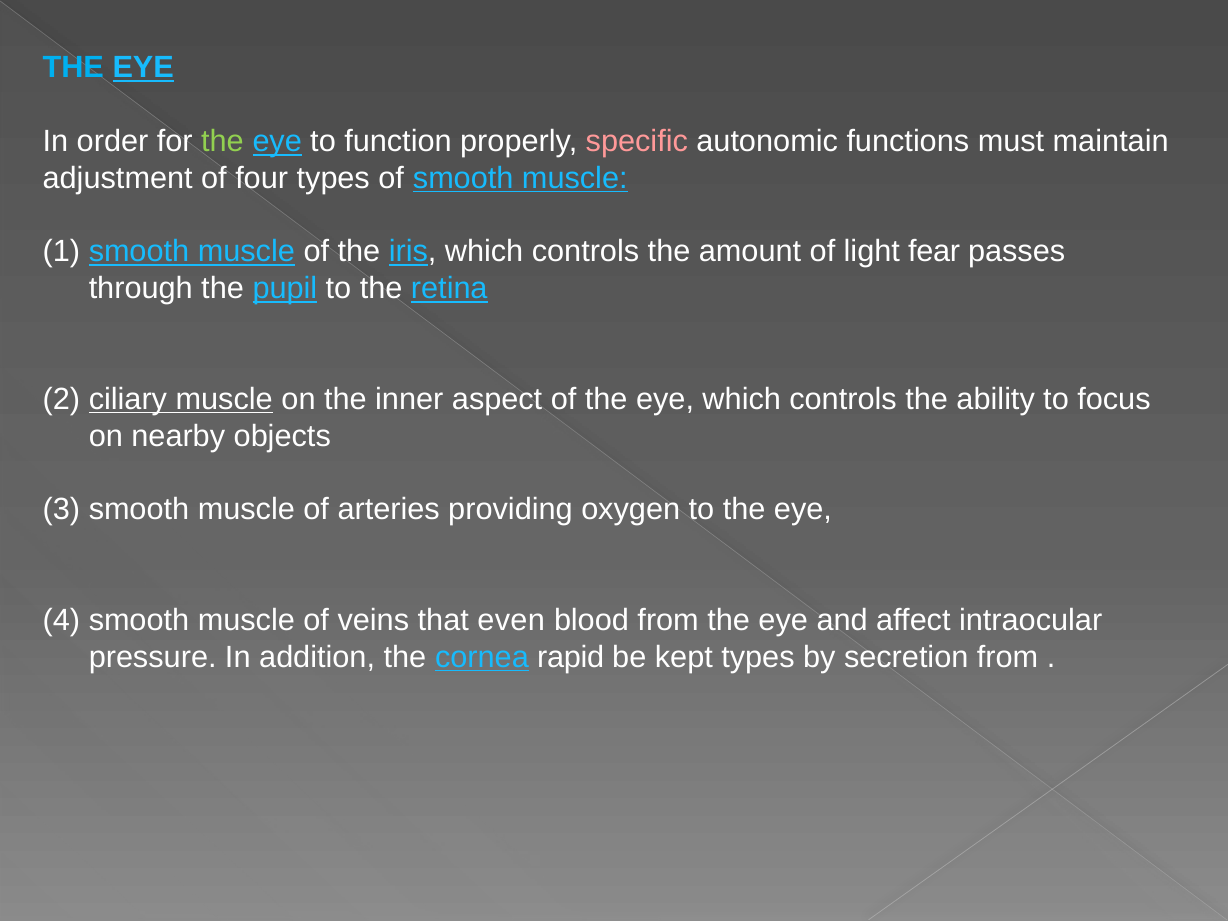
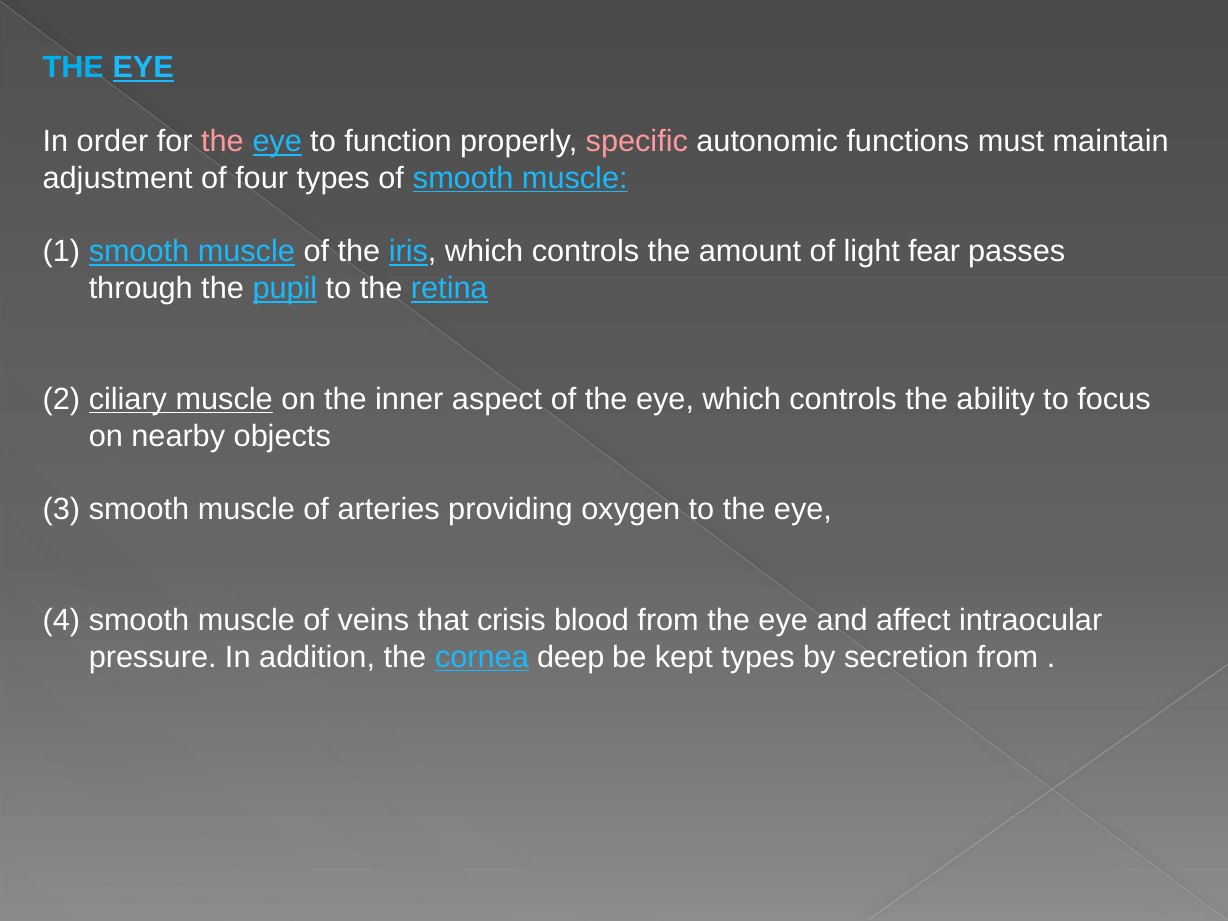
the at (222, 141) colour: light green -> pink
even: even -> crisis
rapid: rapid -> deep
